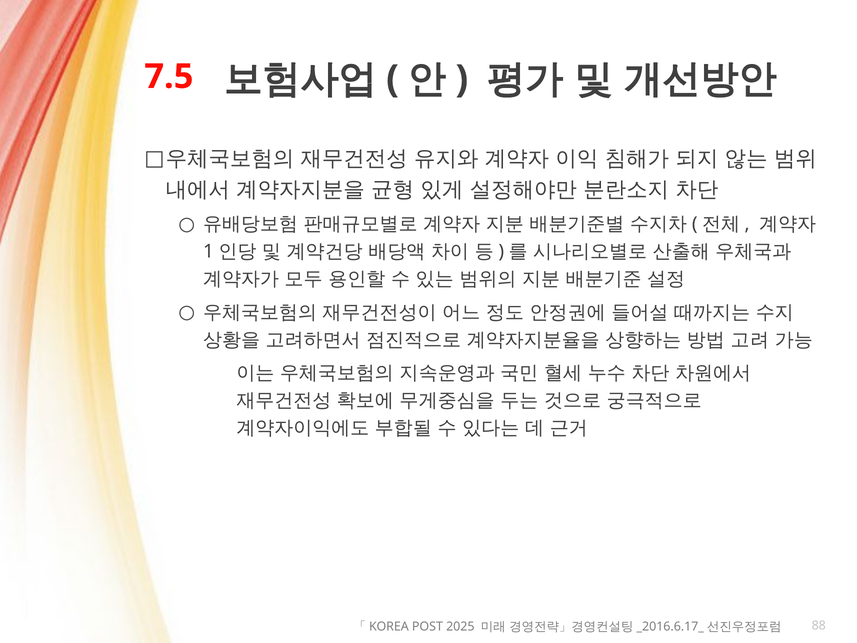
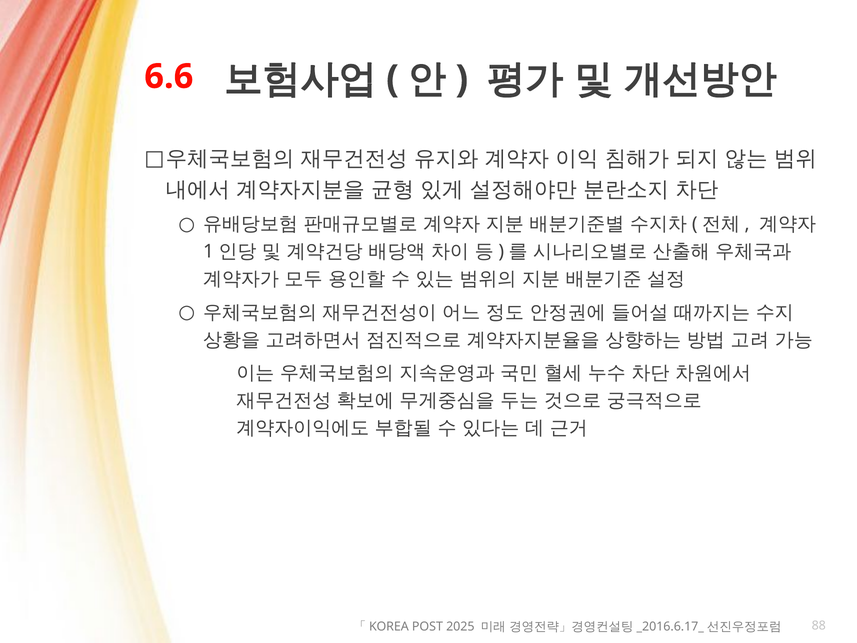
7.5: 7.5 -> 6.6
